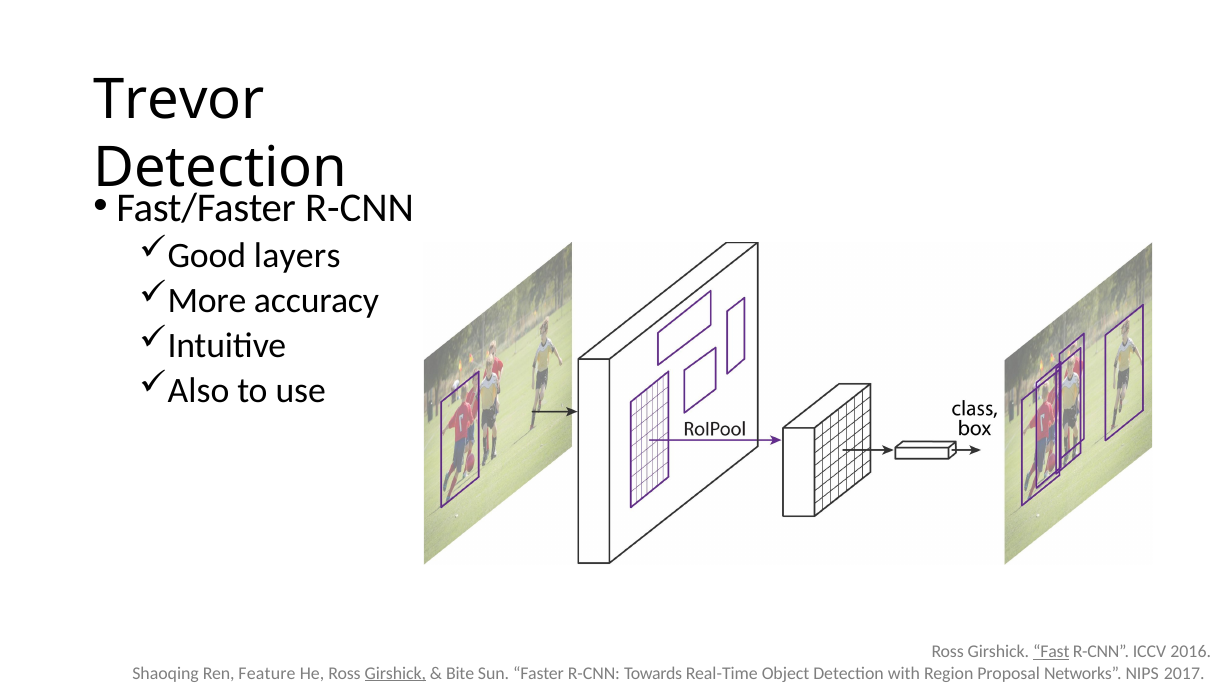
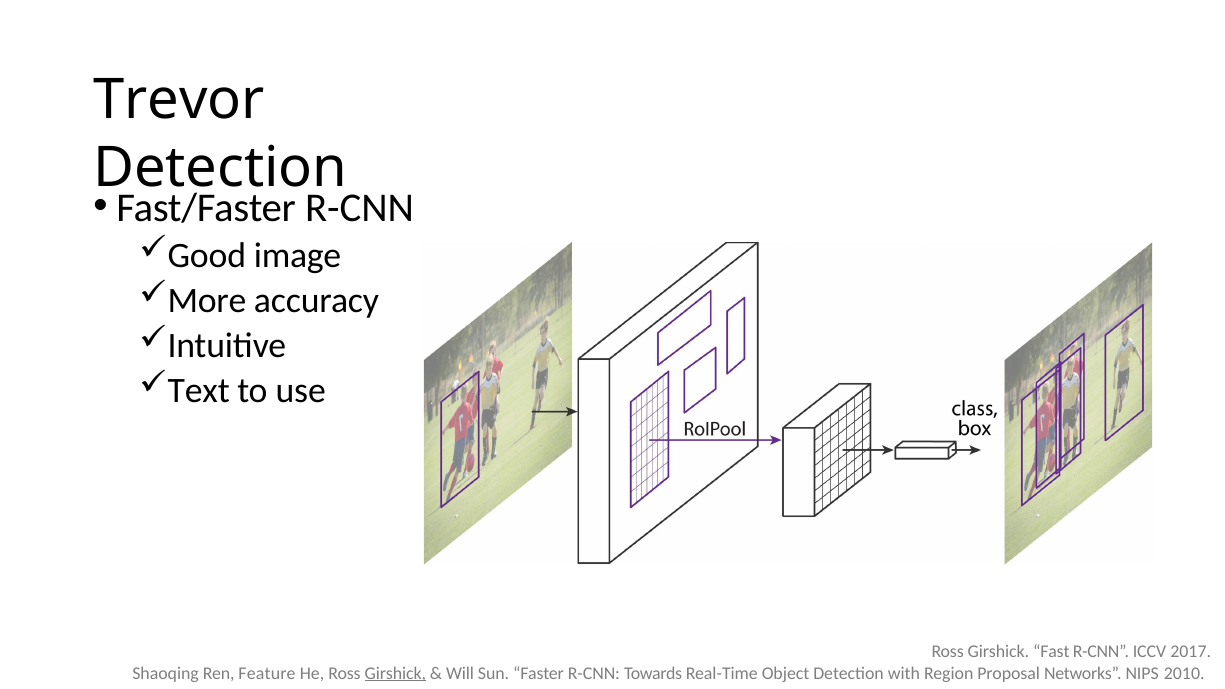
layers: layers -> image
Also: Also -> Text
Fast underline: present -> none
2016: 2016 -> 2017
Bite: Bite -> Will
2017: 2017 -> 2010
